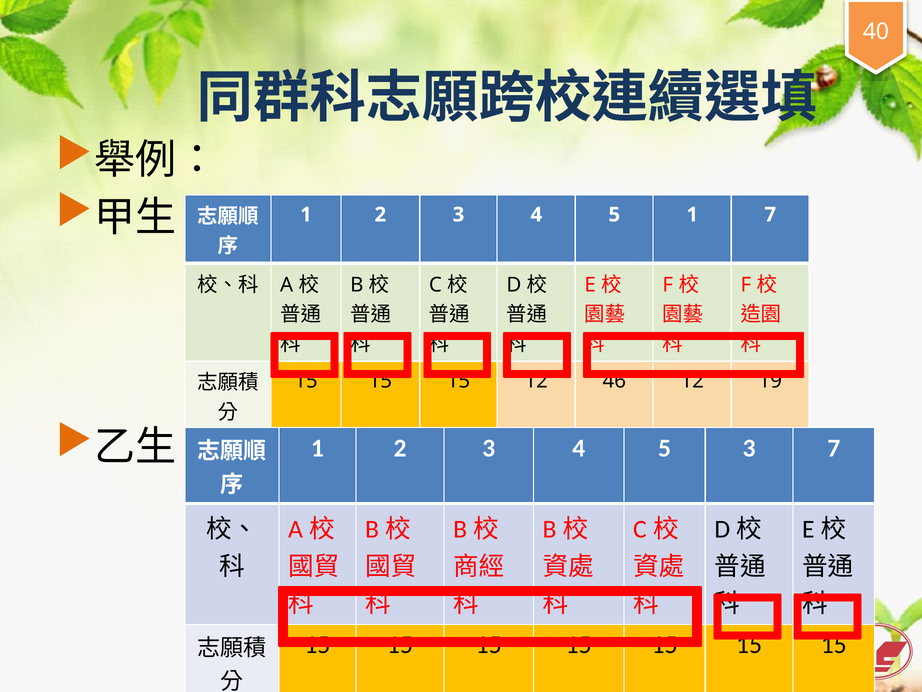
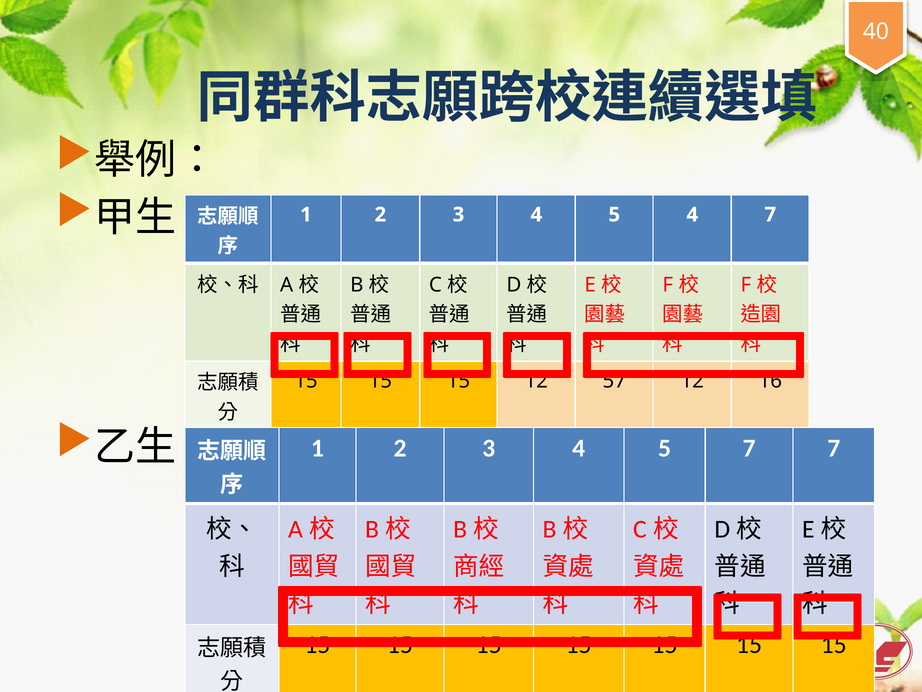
5 1: 1 -> 4
46: 46 -> 57
19: 19 -> 16
5 3: 3 -> 7
